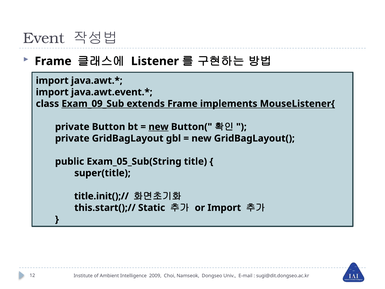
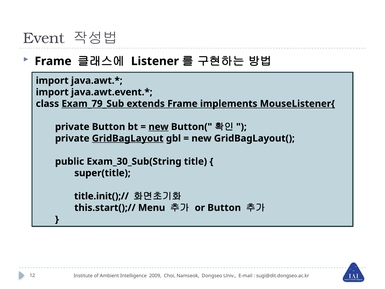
Exam_09_Sub: Exam_09_Sub -> Exam_79_Sub
GridBagLayout underline: none -> present
Exam_05_Sub(String: Exam_05_Sub(String -> Exam_30_Sub(String
Static: Static -> Menu
or Import: Import -> Button
